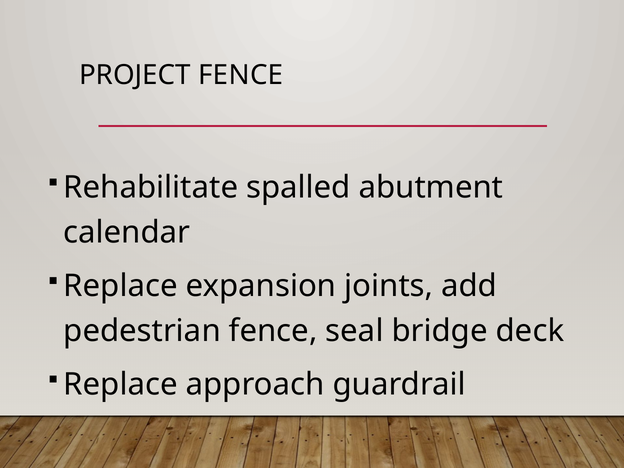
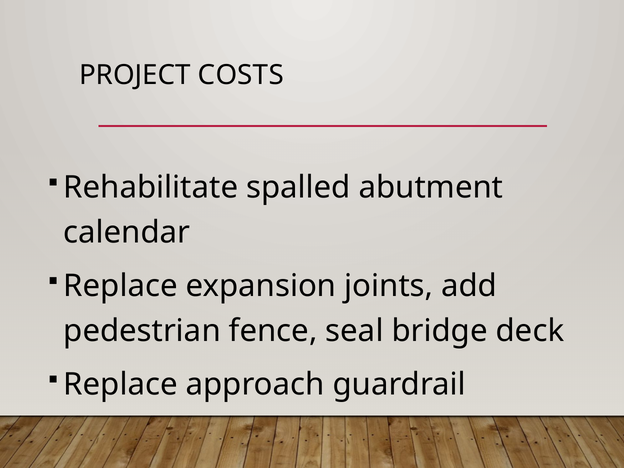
PROJECT FENCE: FENCE -> COSTS
